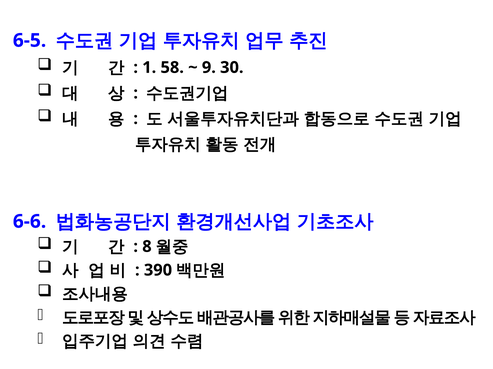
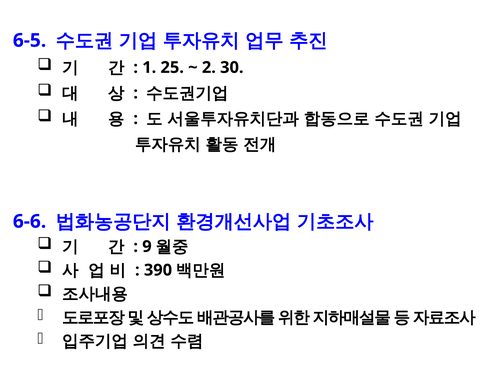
58: 58 -> 25
9: 9 -> 2
8: 8 -> 9
